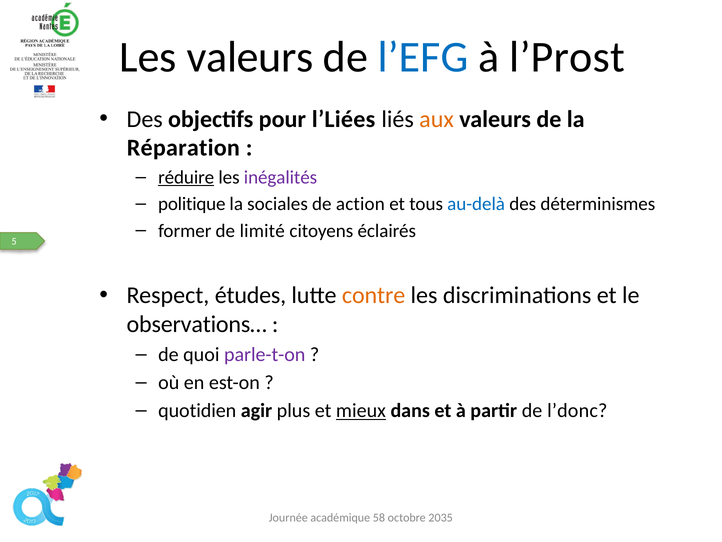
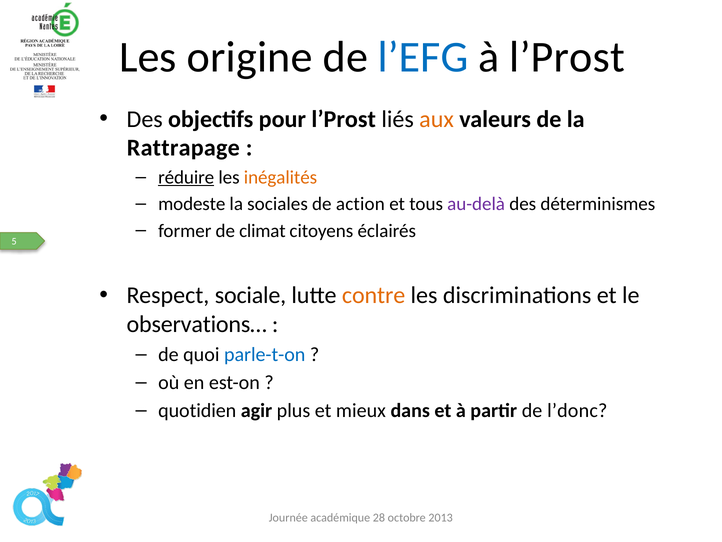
Les valeurs: valeurs -> origine
pour l’Liées: l’Liées -> l’Prost
Réparation: Réparation -> Rattrapage
inégalités colour: purple -> orange
politique: politique -> modeste
au-delà colour: blue -> purple
limité: limité -> climat
études: études -> sociale
parle-t-on colour: purple -> blue
mieux underline: present -> none
58: 58 -> 28
2035: 2035 -> 2013
